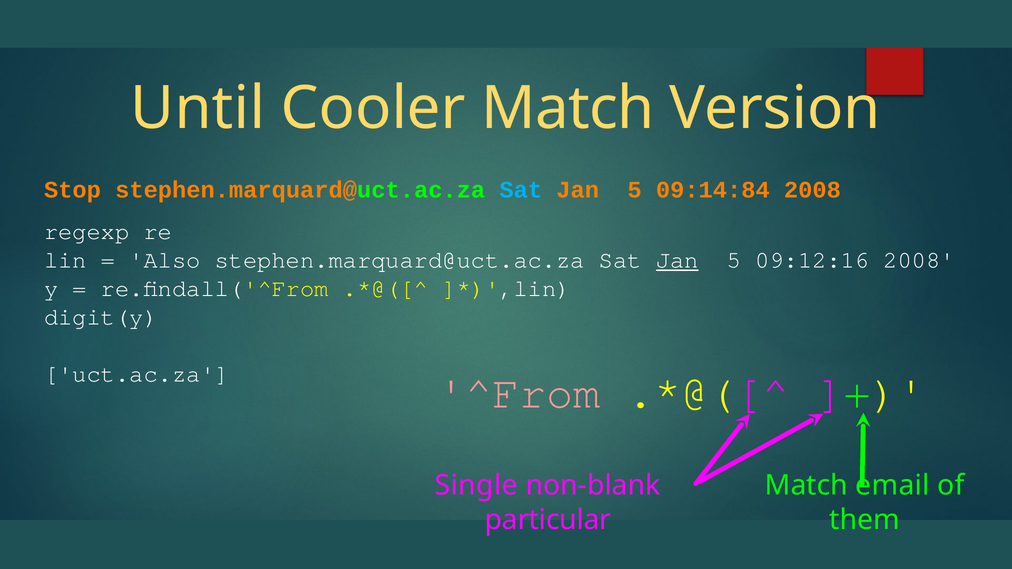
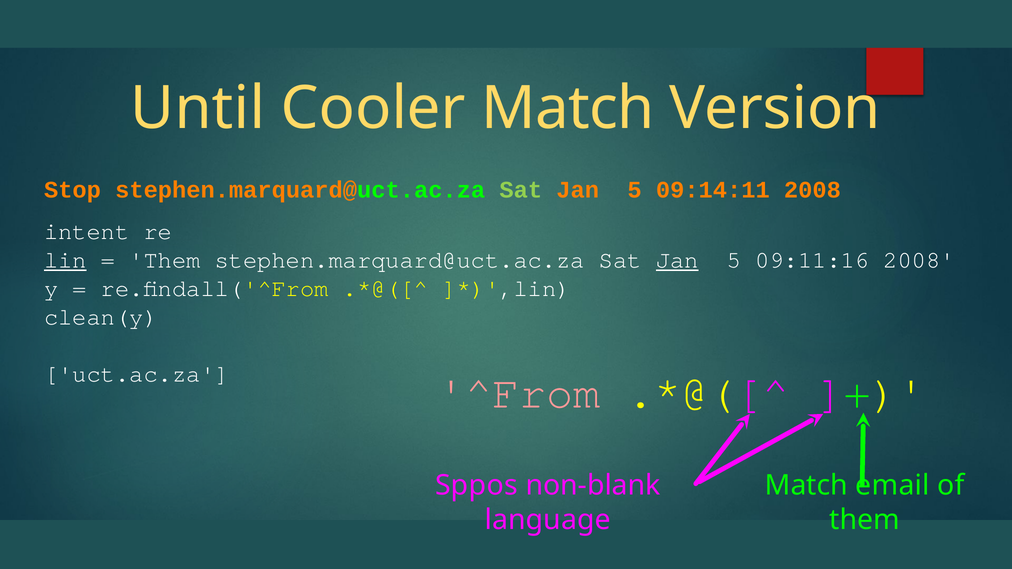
Sat at (521, 190) colour: light blue -> light green
09:14:84: 09:14:84 -> 09:14:11
regexp: regexp -> intent
lin underline: none -> present
Also at (165, 260): Also -> Them
09:12:16: 09:12:16 -> 09:11:16
digit(y: digit(y -> clean(y
Single: Single -> Sppos
particular: particular -> language
